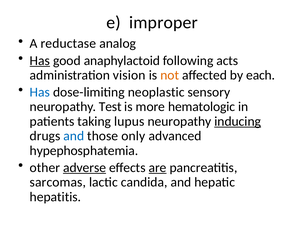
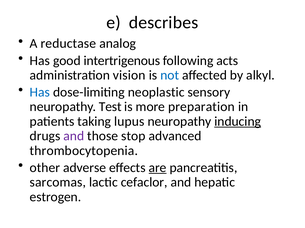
improper: improper -> describes
Has at (40, 61) underline: present -> none
anaphylactoid: anaphylactoid -> intertrigenous
not colour: orange -> blue
each: each -> alkyl
hematologic: hematologic -> preparation
and at (74, 136) colour: blue -> purple
only: only -> stop
hypephosphatemia: hypephosphatemia -> thrombocytopenia
adverse underline: present -> none
candida: candida -> cefaclor
hepatitis: hepatitis -> estrogen
